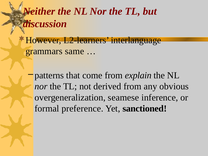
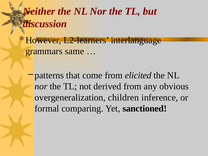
explain: explain -> elicited
seamese: seamese -> children
preference: preference -> comparing
